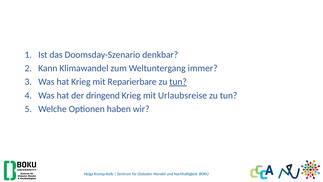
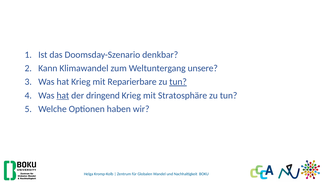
immer: immer -> unsere
hat at (63, 95) underline: none -> present
Urlaubsreise: Urlaubsreise -> Stratosphäre
